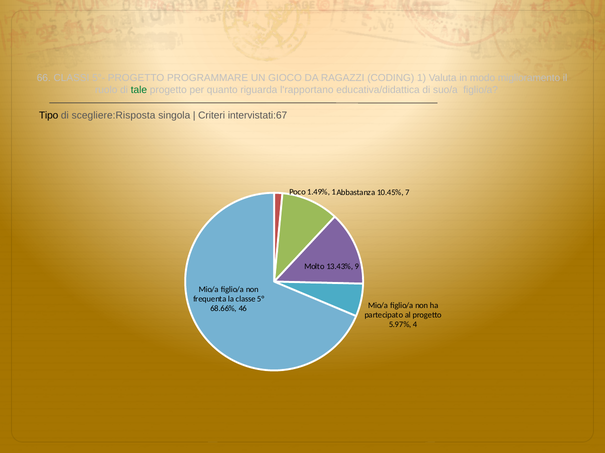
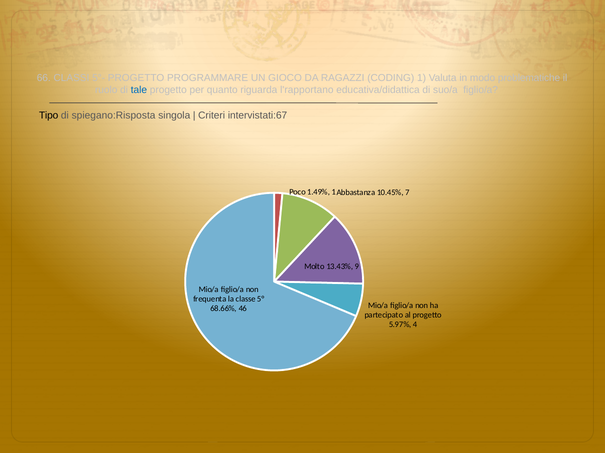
miglioramento: miglioramento -> problematiche
tale colour: green -> blue
scegliere:Risposta: scegliere:Risposta -> spiegano:Risposta
